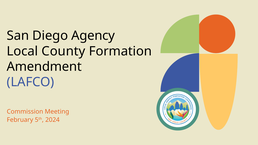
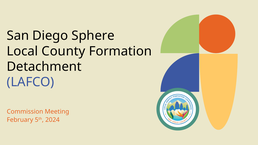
Agency: Agency -> Sphere
Amendment: Amendment -> Detachment
